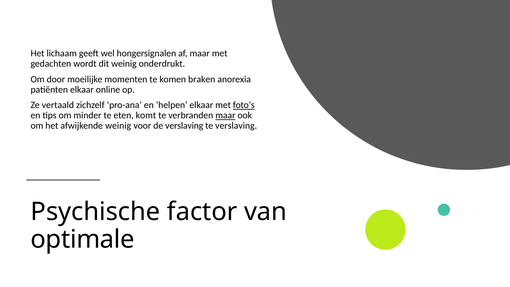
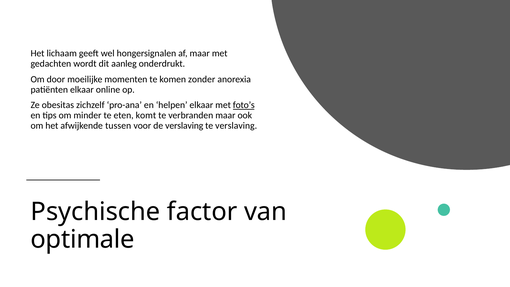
dit weinig: weinig -> aanleg
braken: braken -> zonder
vertaald: vertaald -> obesitas
maar at (225, 115) underline: present -> none
afwijkende weinig: weinig -> tussen
